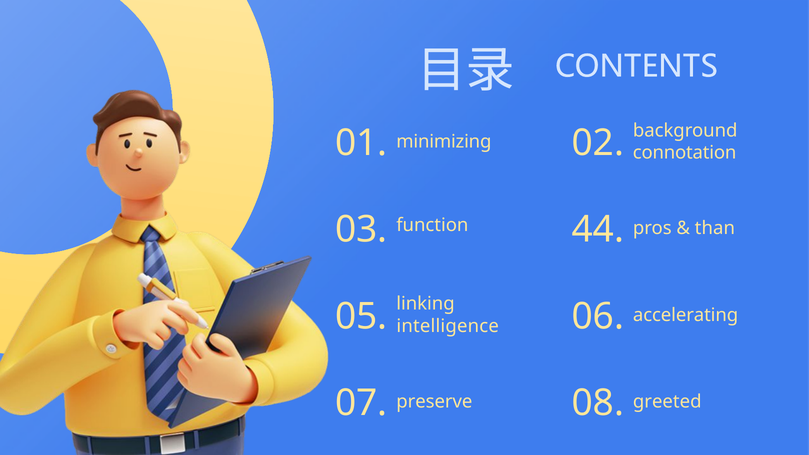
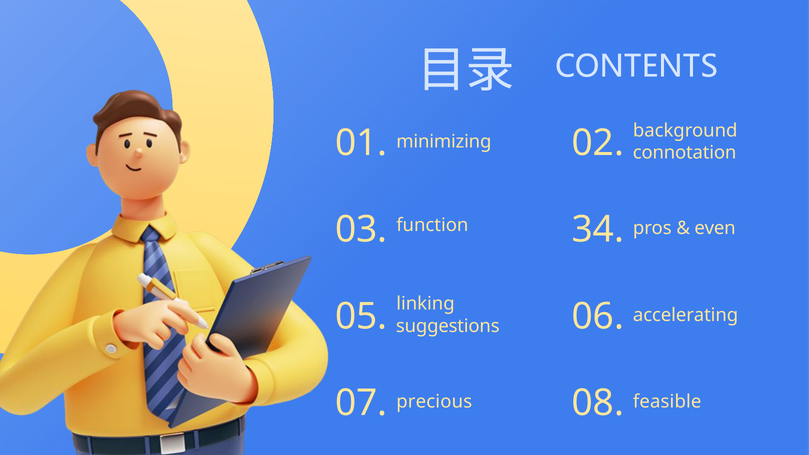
44: 44 -> 34
than: than -> even
intelligence: intelligence -> suggestions
greeted: greeted -> feasible
preserve: preserve -> precious
